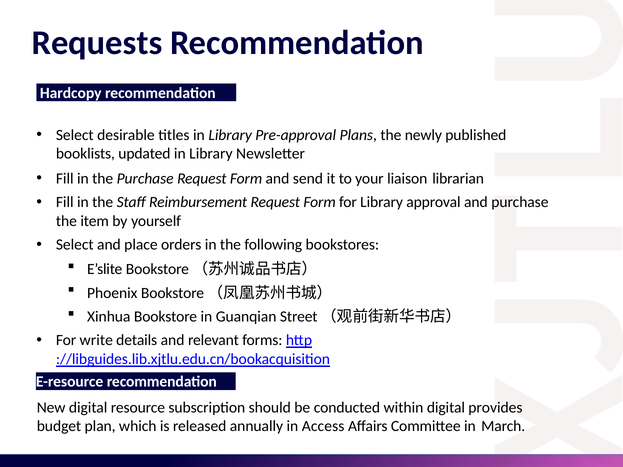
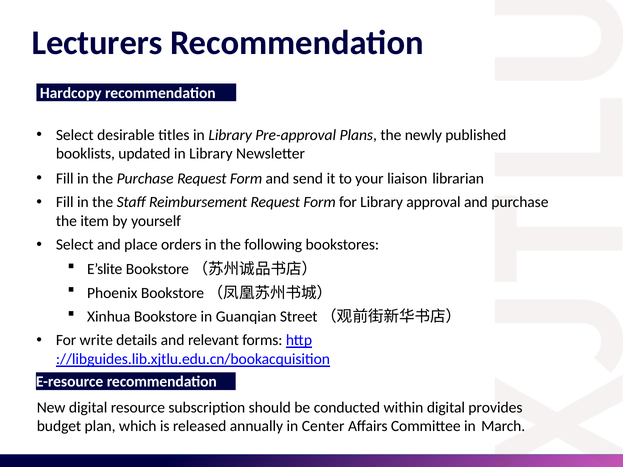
Requests: Requests -> Lecturers
Access: Access -> Center
